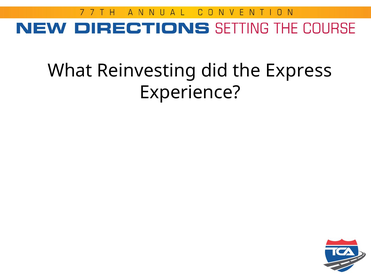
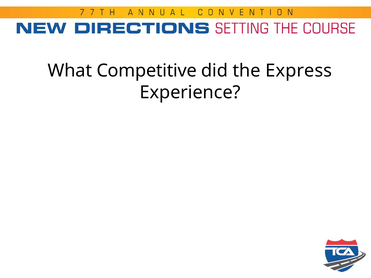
Reinvesting: Reinvesting -> Competitive
